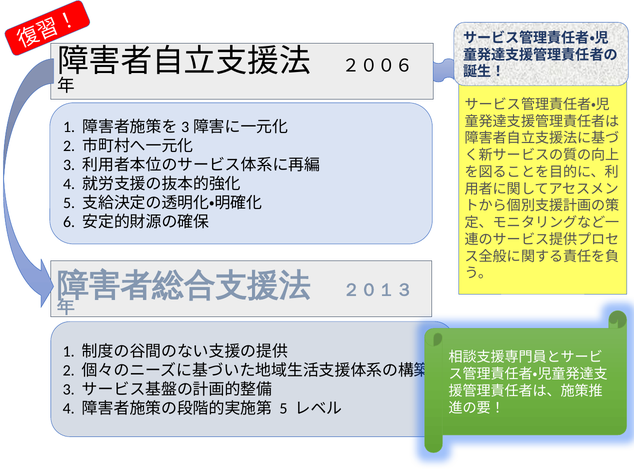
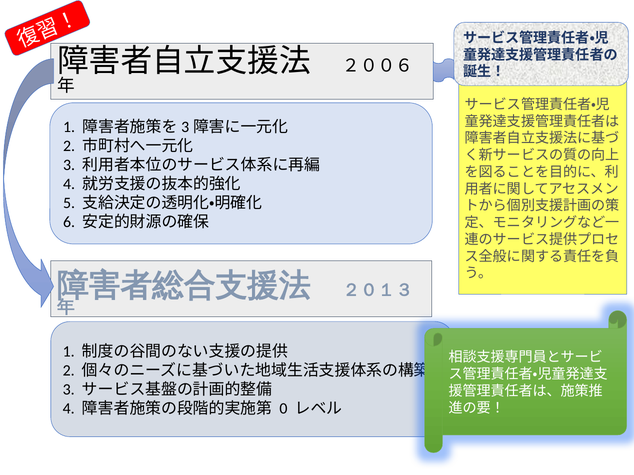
5 at (283, 409): 5 -> 0
